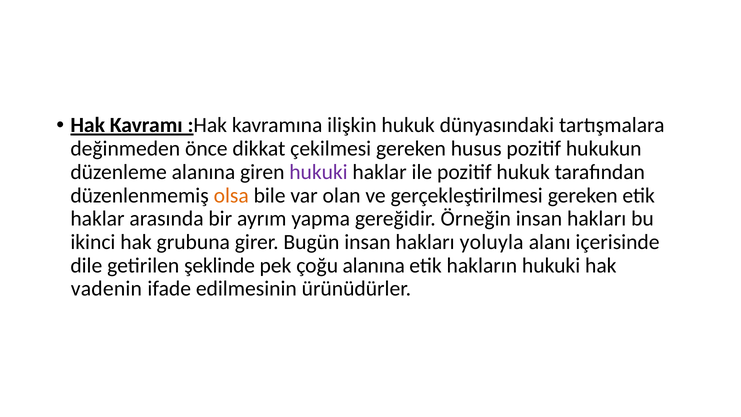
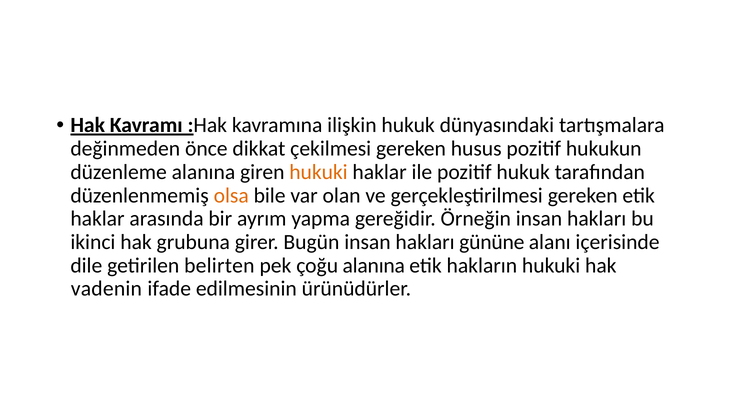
hukuki at (318, 172) colour: purple -> orange
yoluyla: yoluyla -> gününe
şeklinde: şeklinde -> belirten
